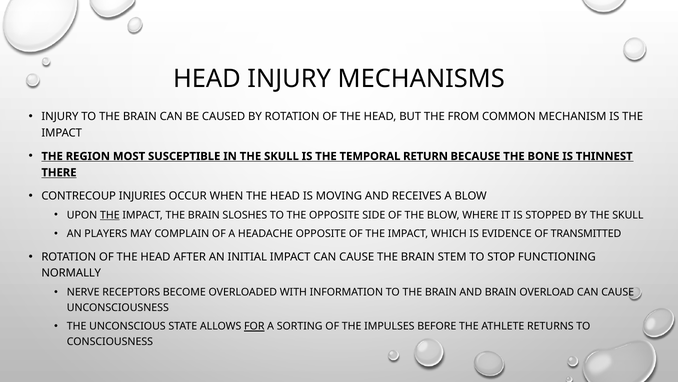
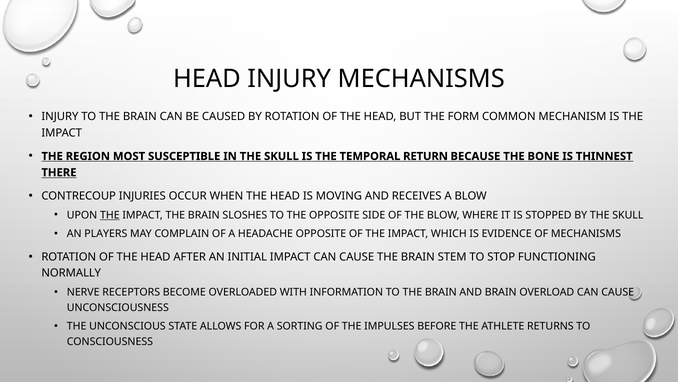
FROM: FROM -> FORM
OF TRANSMITTED: TRANSMITTED -> MECHANISMS
FOR underline: present -> none
